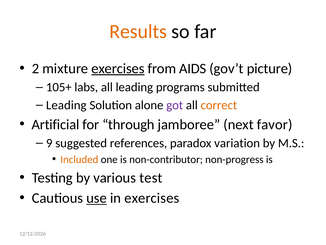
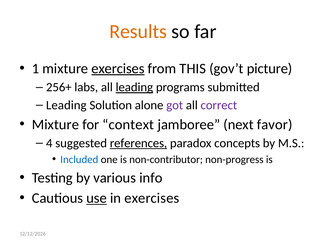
2: 2 -> 1
AIDS: AIDS -> THIS
105+: 105+ -> 256+
leading at (134, 87) underline: none -> present
correct colour: orange -> purple
Artificial at (56, 124): Artificial -> Mixture
through: through -> context
9: 9 -> 4
references underline: none -> present
variation: variation -> concepts
Included colour: orange -> blue
test: test -> info
